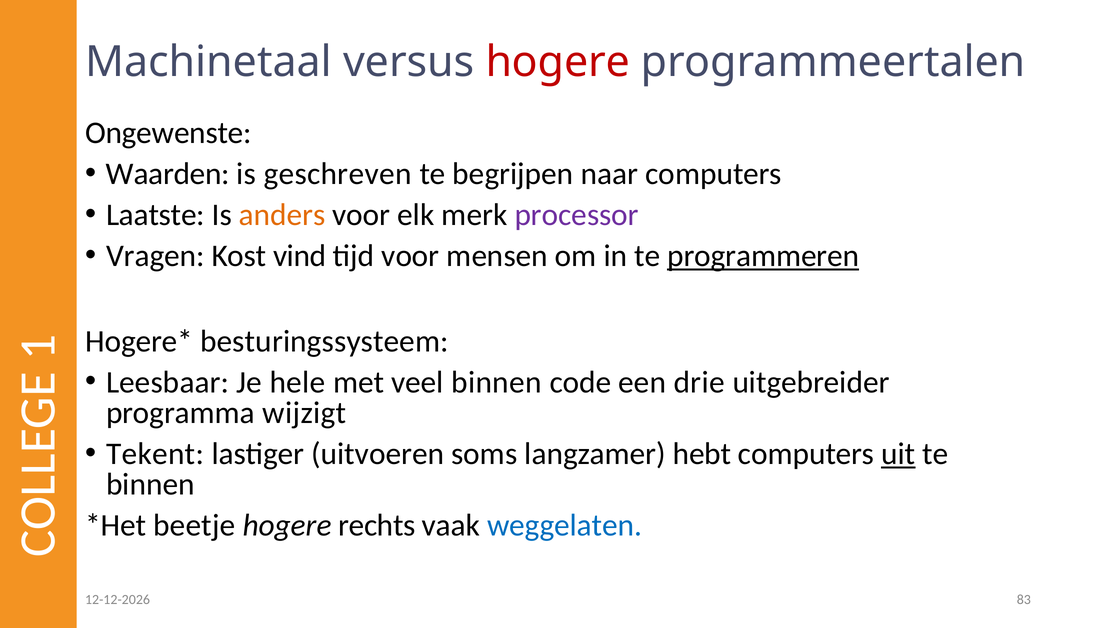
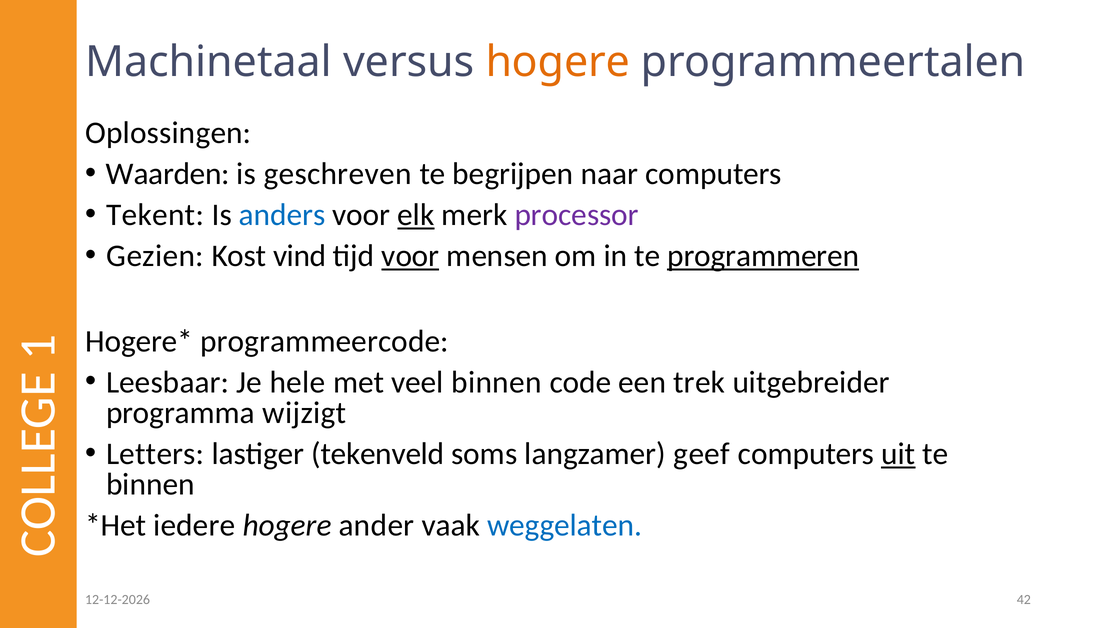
hogere at (558, 62) colour: red -> orange
Ongewenste: Ongewenste -> Oplossingen
Laatste: Laatste -> Tekent
anders colour: orange -> blue
elk underline: none -> present
Vragen: Vragen -> Gezien
voor at (410, 256) underline: none -> present
besturingssysteem: besturingssysteem -> programmeercode
drie: drie -> trek
Tekent: Tekent -> Letters
uitvoeren: uitvoeren -> tekenveld
hebt: hebt -> geef
beetje: beetje -> iedere
rechts: rechts -> ander
83: 83 -> 42
